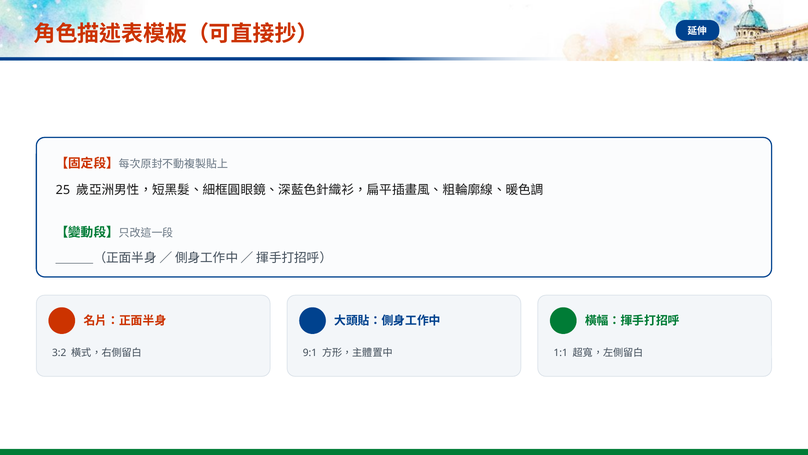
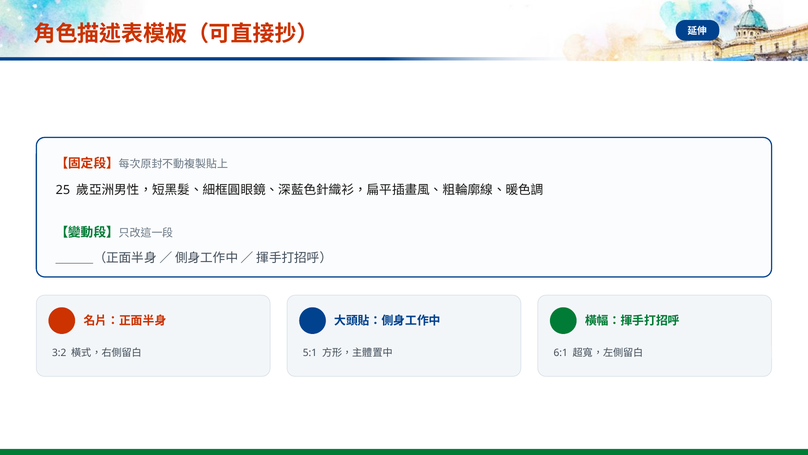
9:1: 9:1 -> 5:1
1:1: 1:1 -> 6:1
